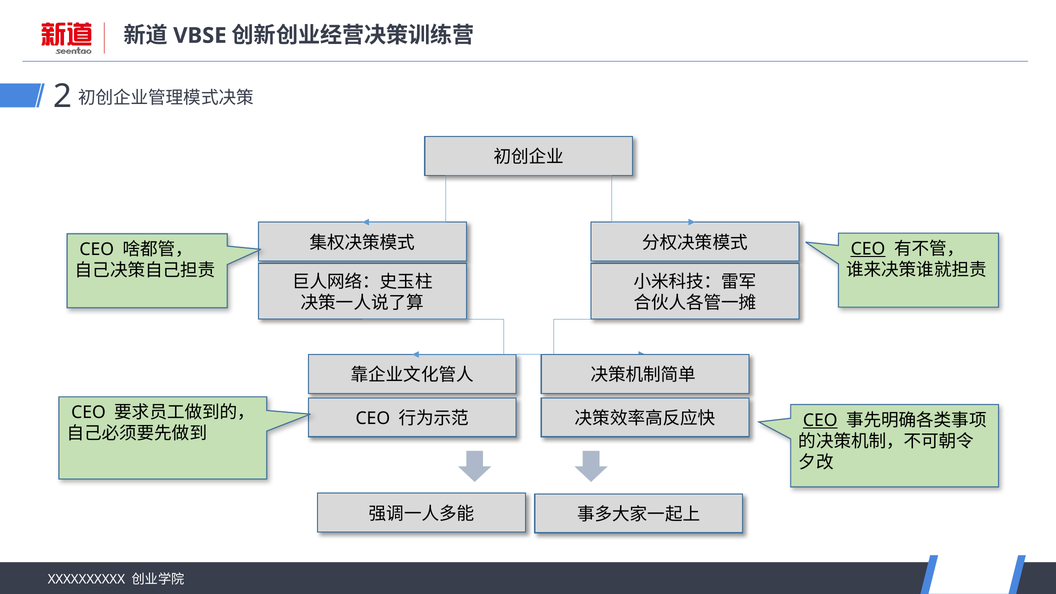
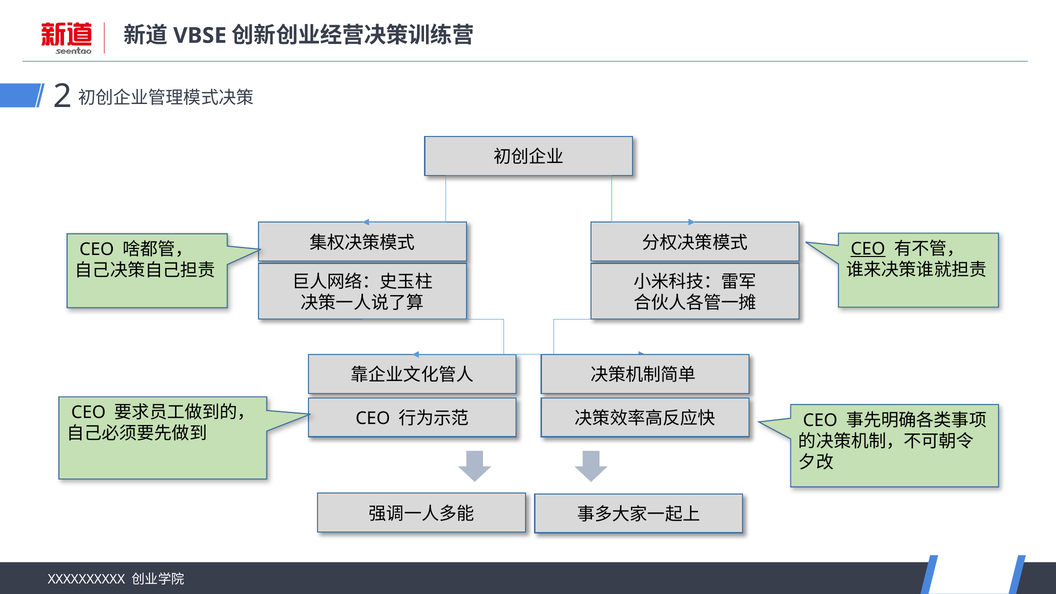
CEO at (820, 420) underline: present -> none
